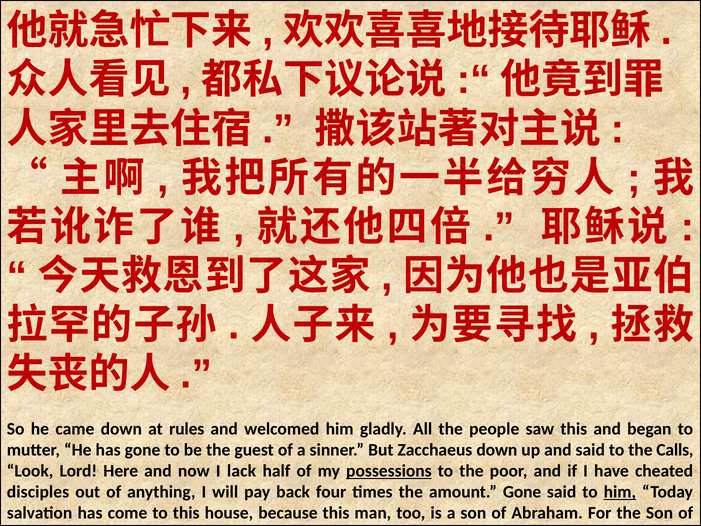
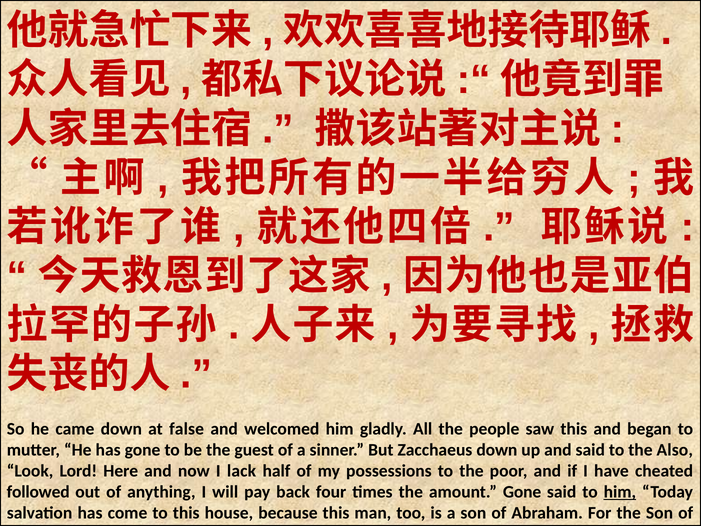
rules: rules -> false
Calls: Calls -> Also
possessions underline: present -> none
disciples: disciples -> followed
